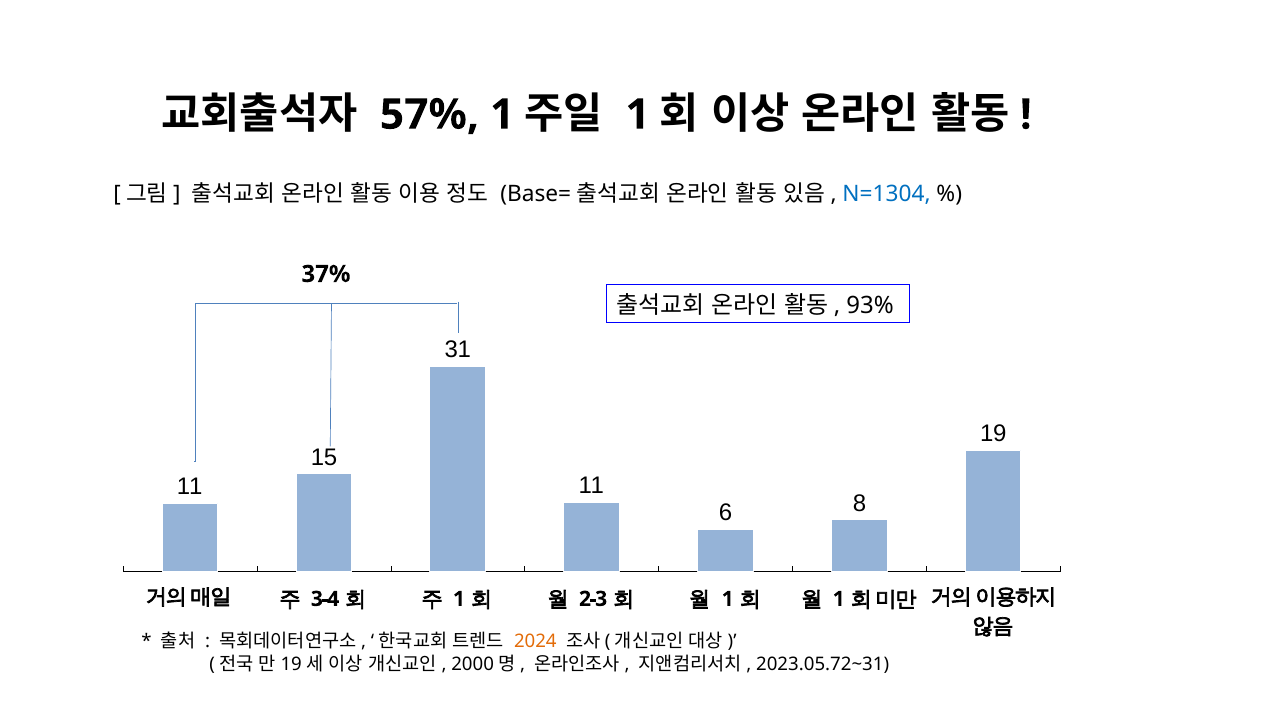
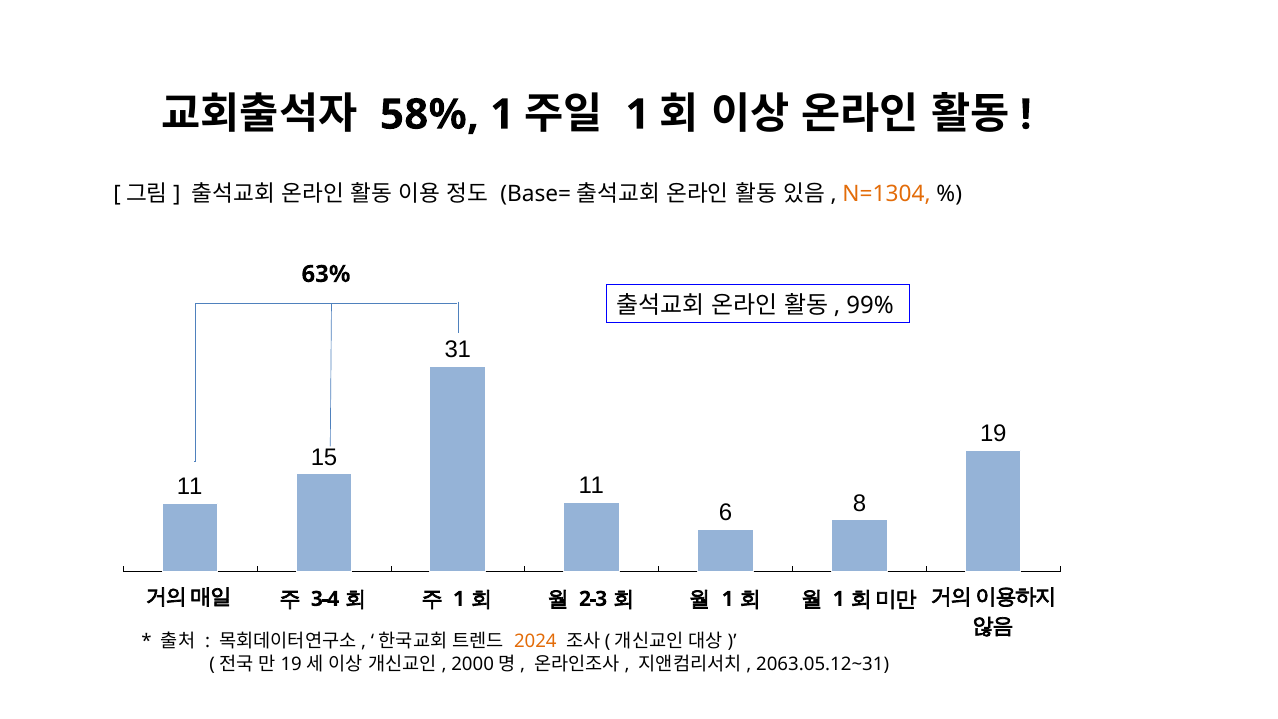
57%: 57% -> 58%
N=1304 colour: blue -> orange
37%: 37% -> 63%
93%: 93% -> 99%
2023.05.72~31: 2023.05.72~31 -> 2063.05.12~31
